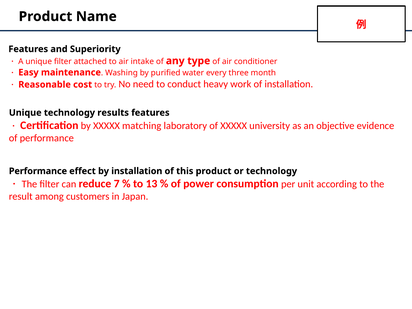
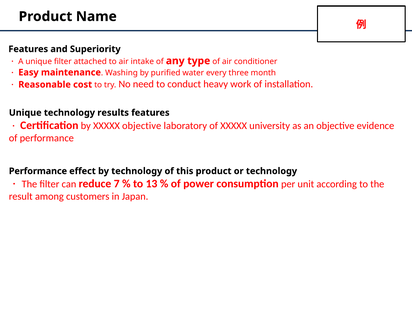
XXXXX matching: matching -> objective
by installation: installation -> technology
